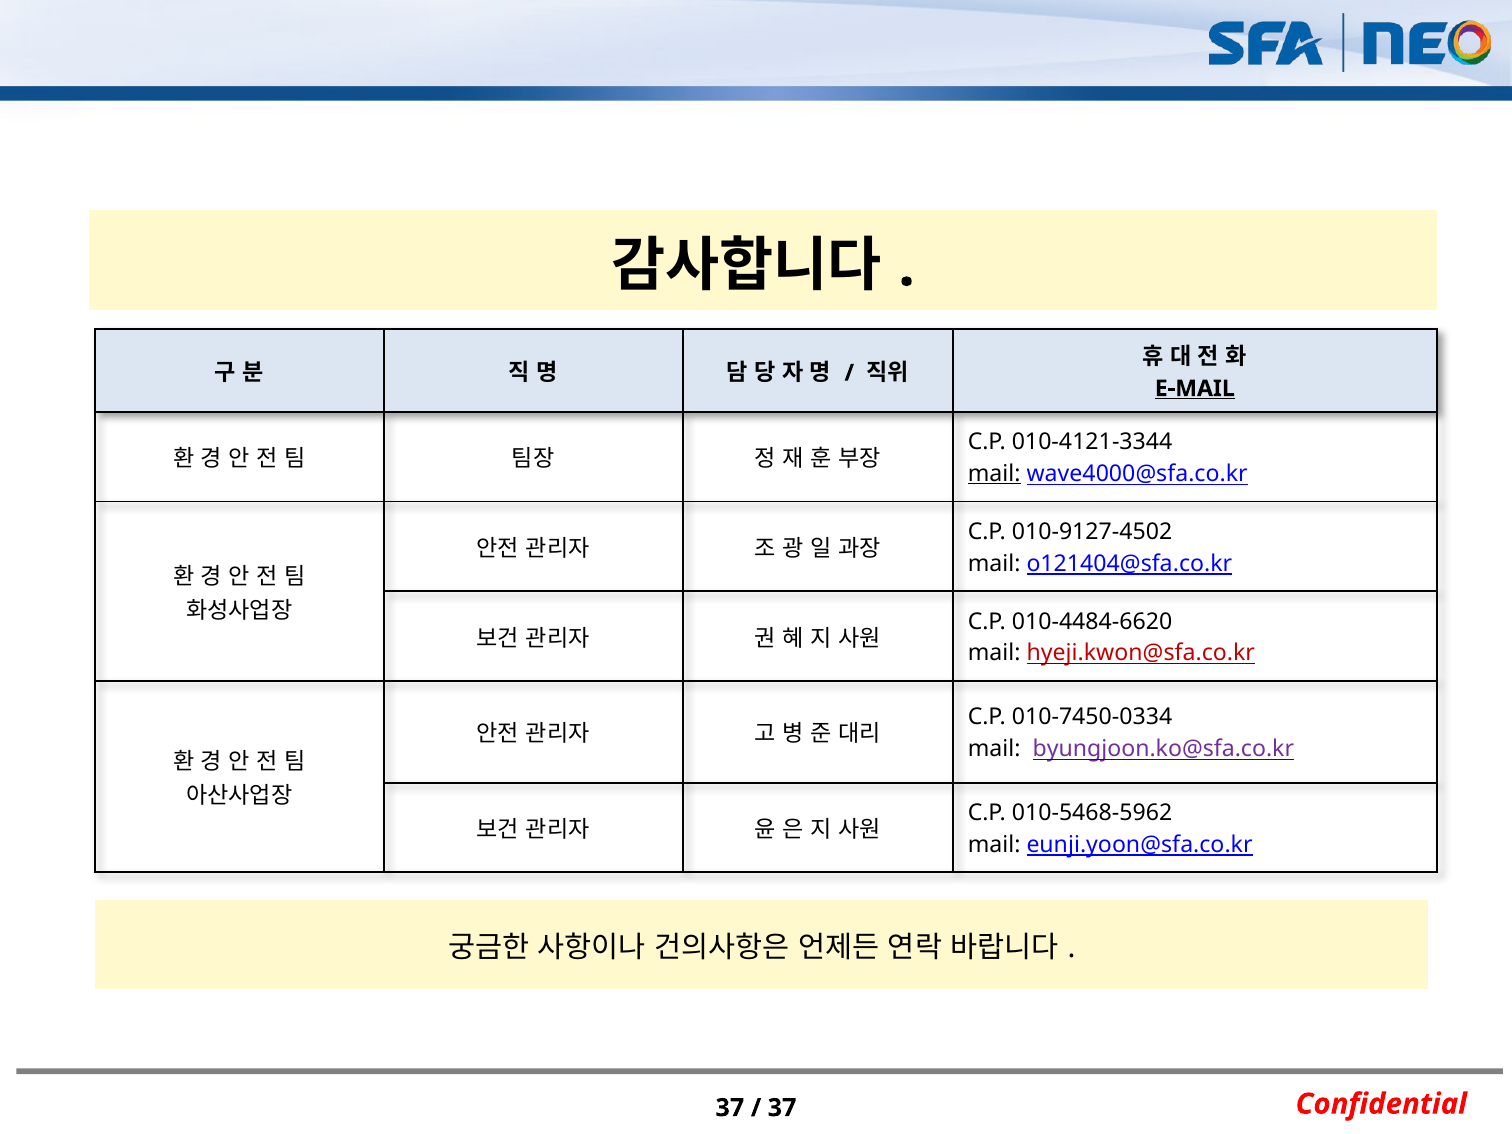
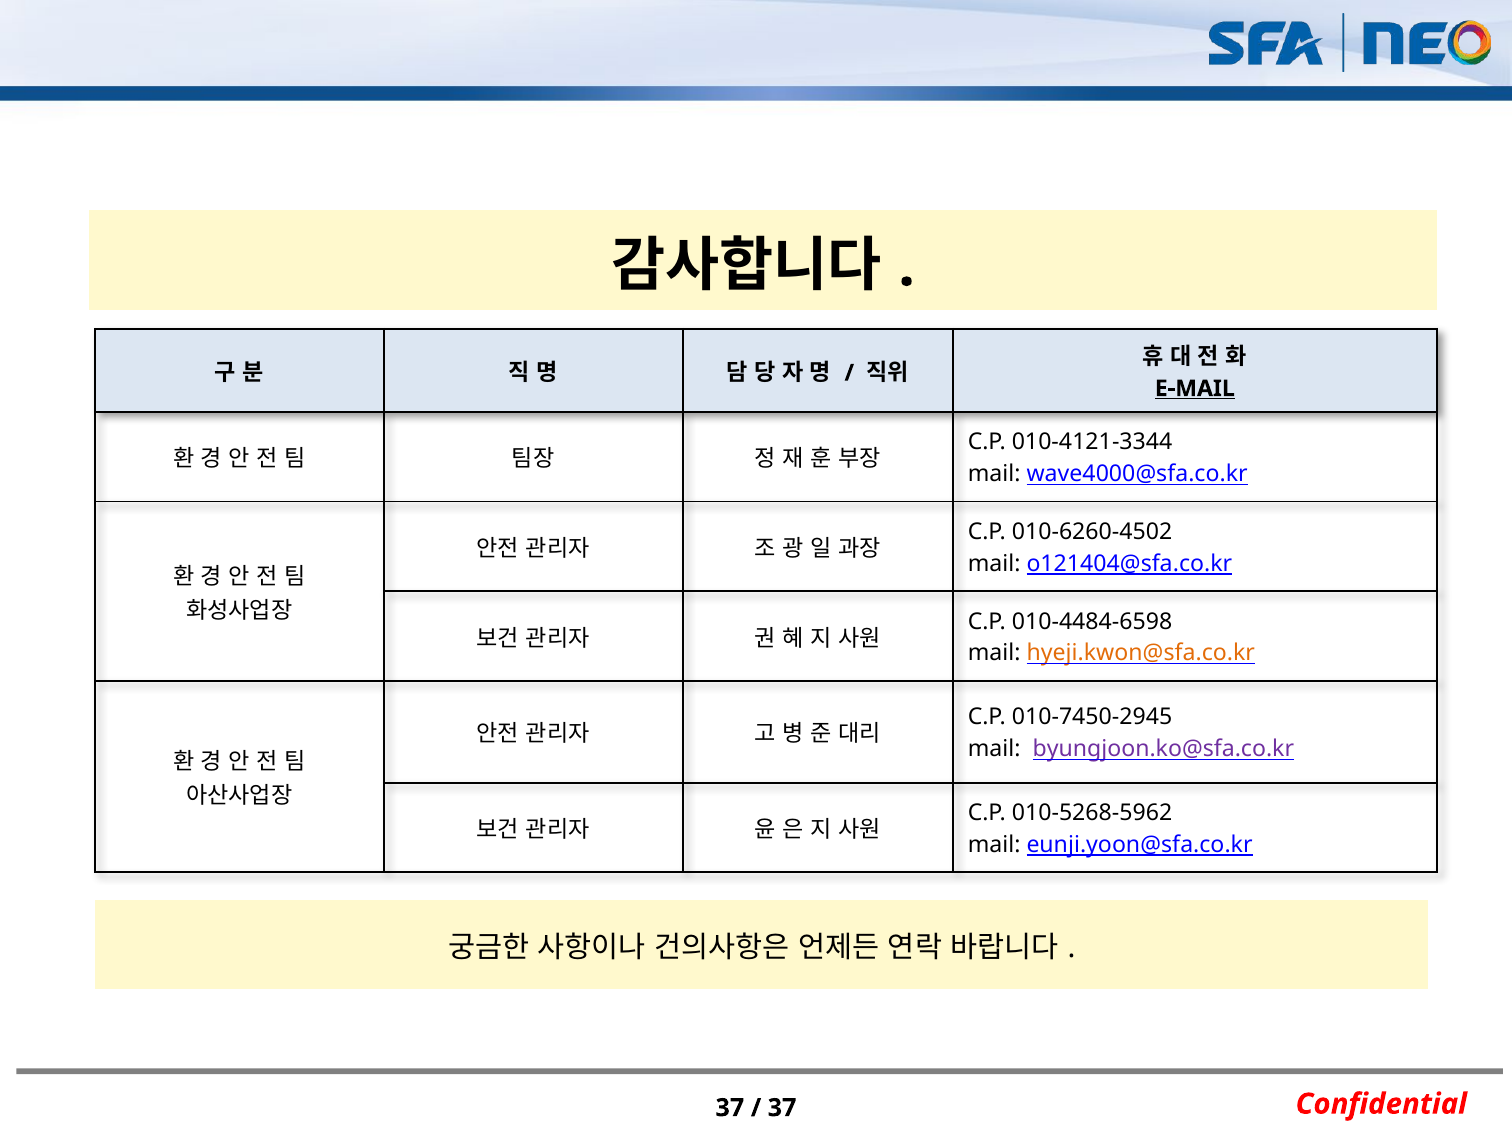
mail at (994, 474) underline: present -> none
010-9127-4502: 010-9127-4502 -> 010-6260-4502
010-4484-6620: 010-4484-6620 -> 010-4484-6598
hyeji.kwon@sfa.co.kr colour: red -> orange
010-7450-0334: 010-7450-0334 -> 010-7450-2945
010-5468-5962: 010-5468-5962 -> 010-5268-5962
